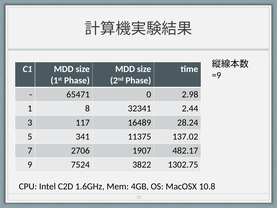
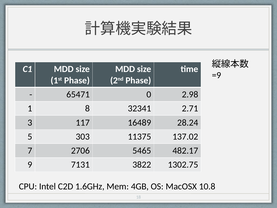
2.44: 2.44 -> 2.71
341: 341 -> 303
1907: 1907 -> 5465
7524: 7524 -> 7131
